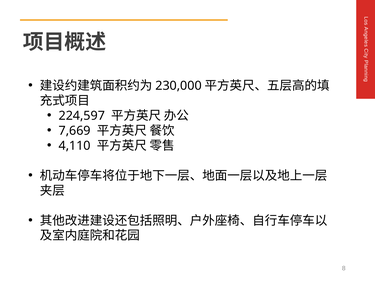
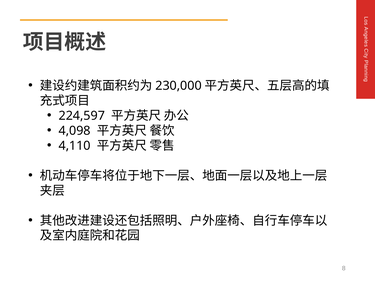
7,669: 7,669 -> 4,098
